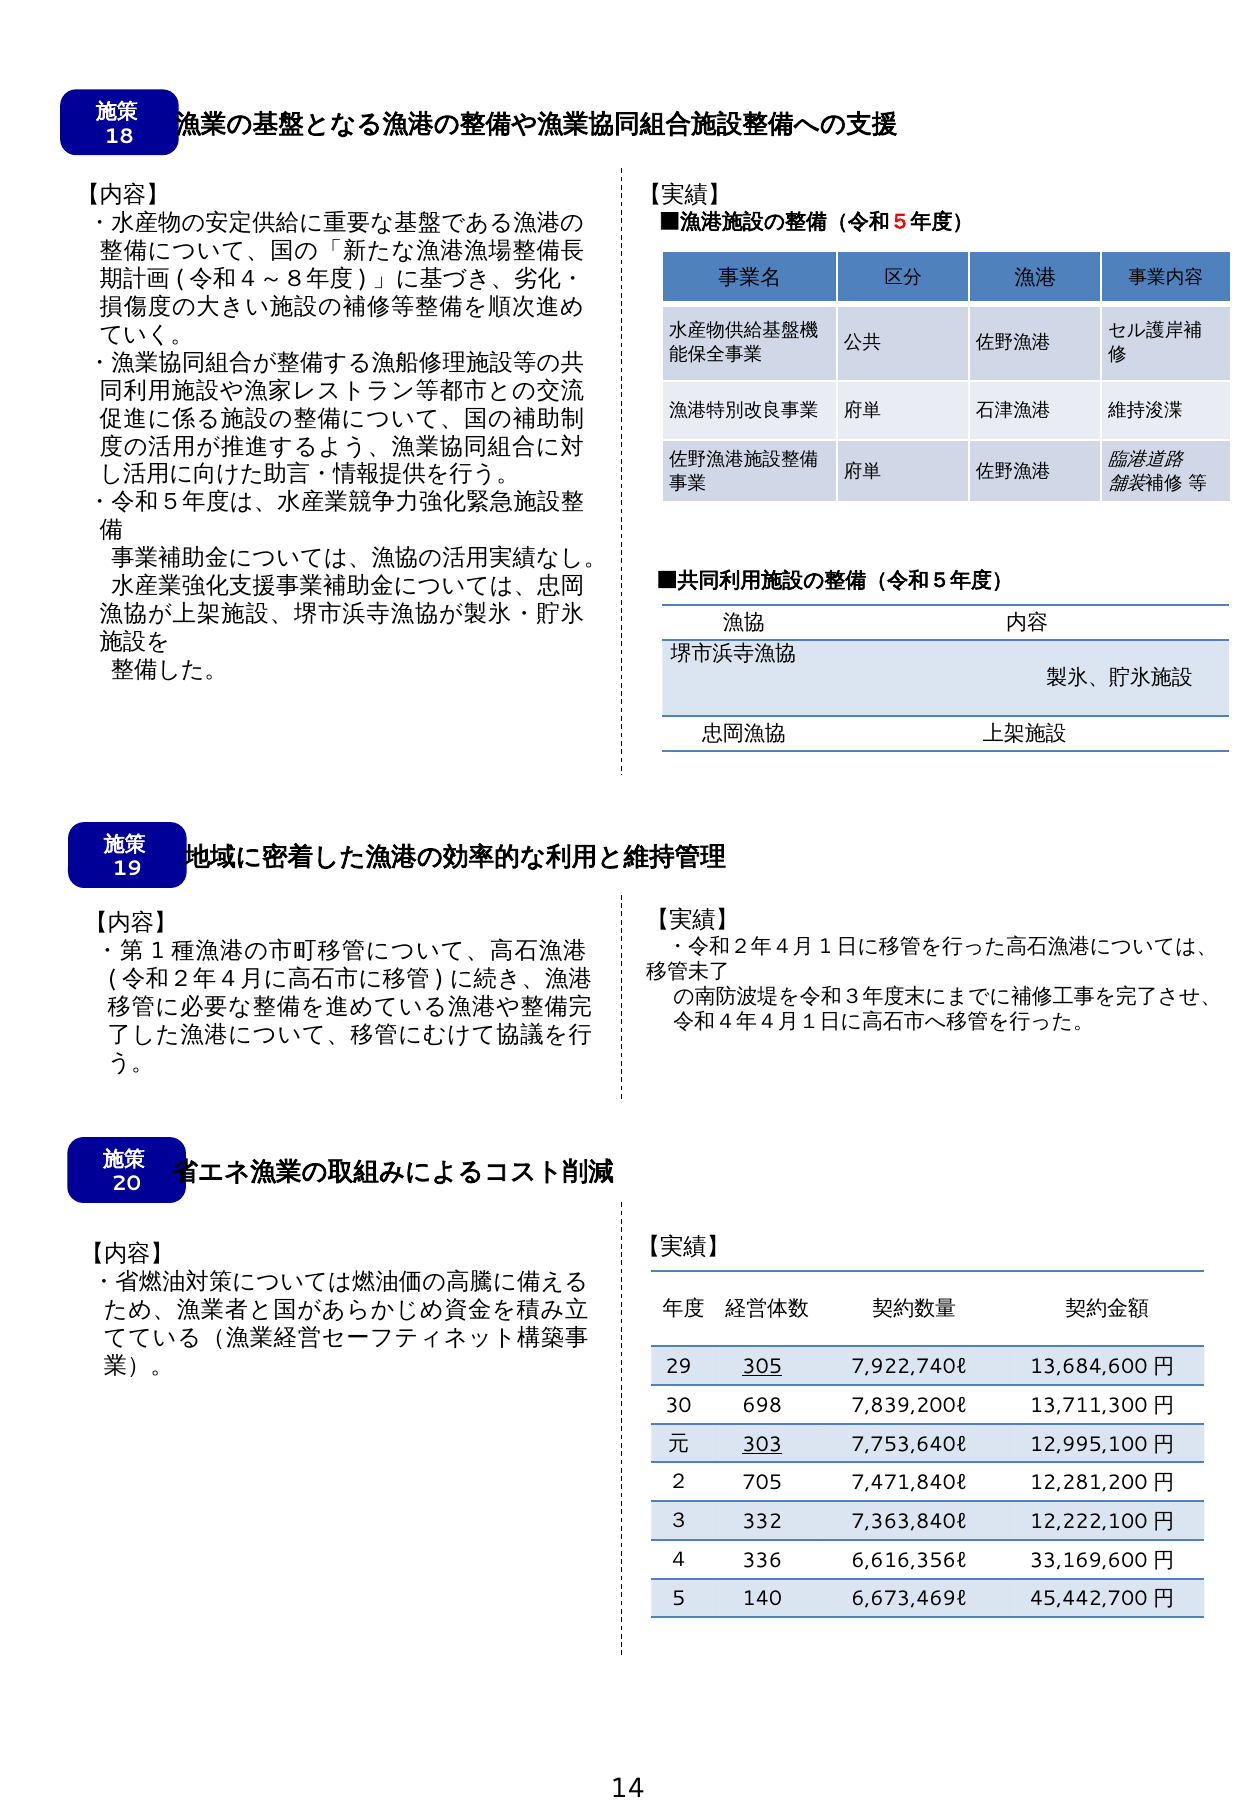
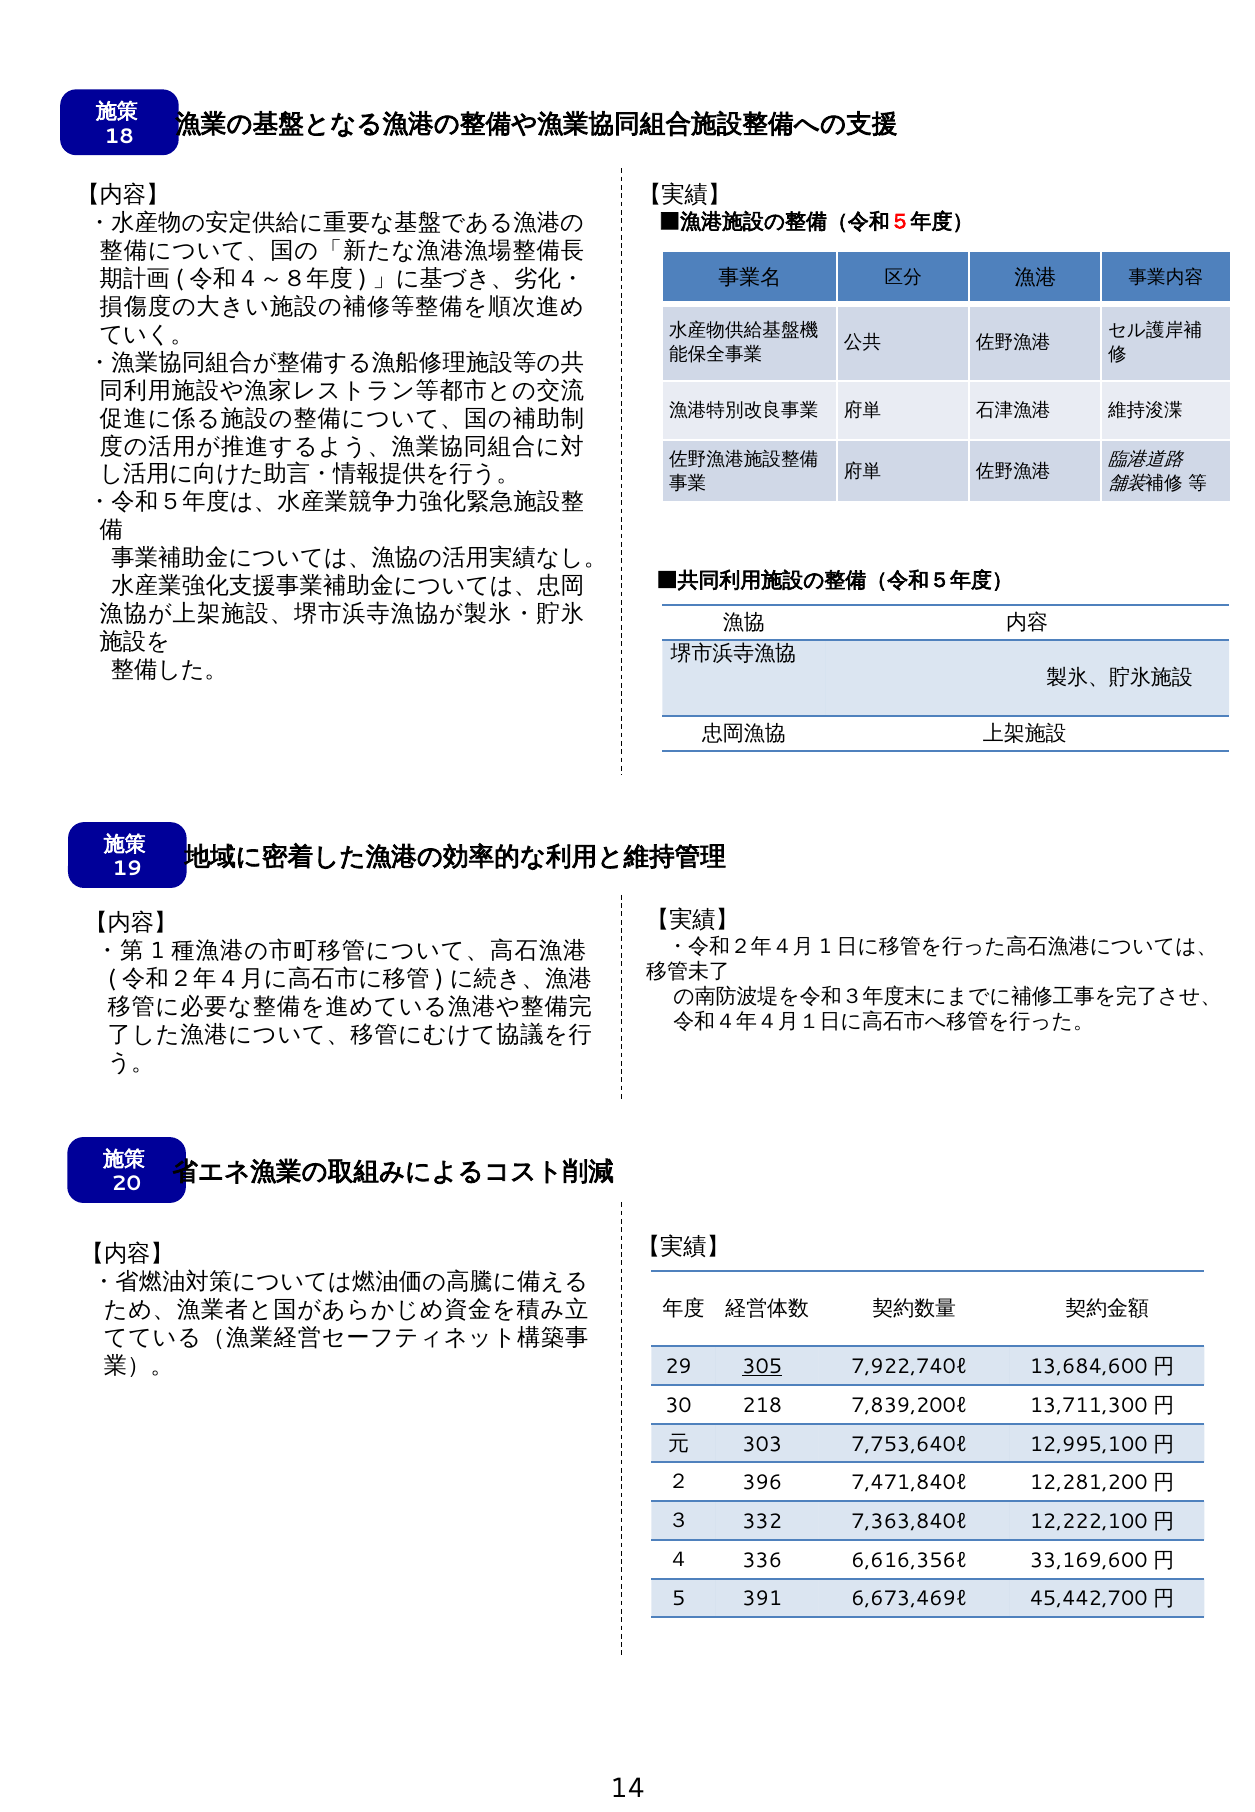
698: 698 -> 218
303 underline: present -> none
705: 705 -> 396
140: 140 -> 391
